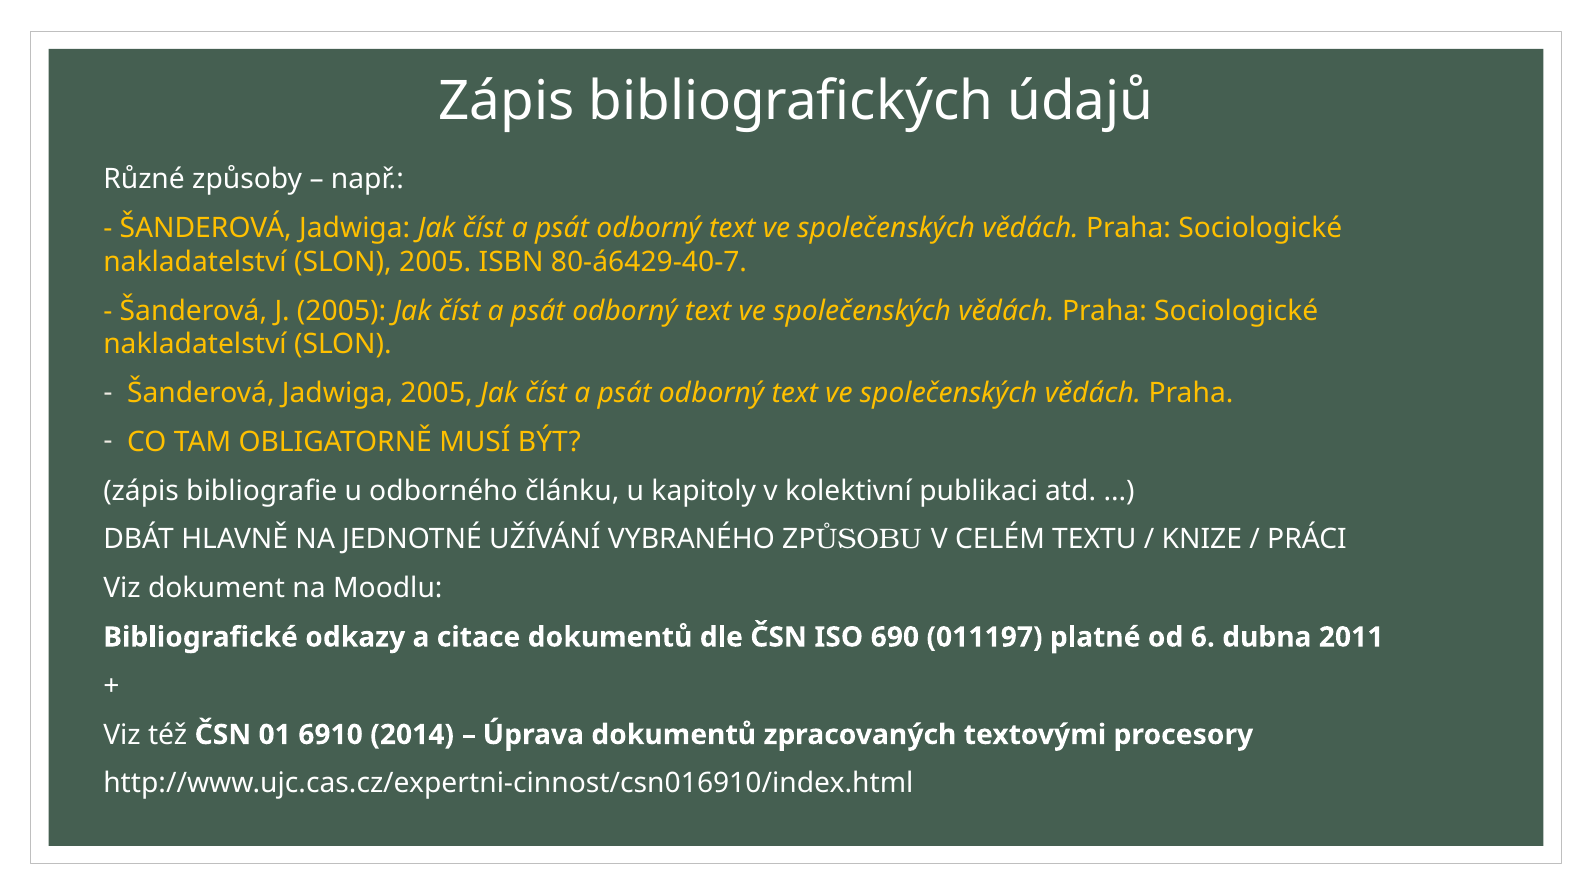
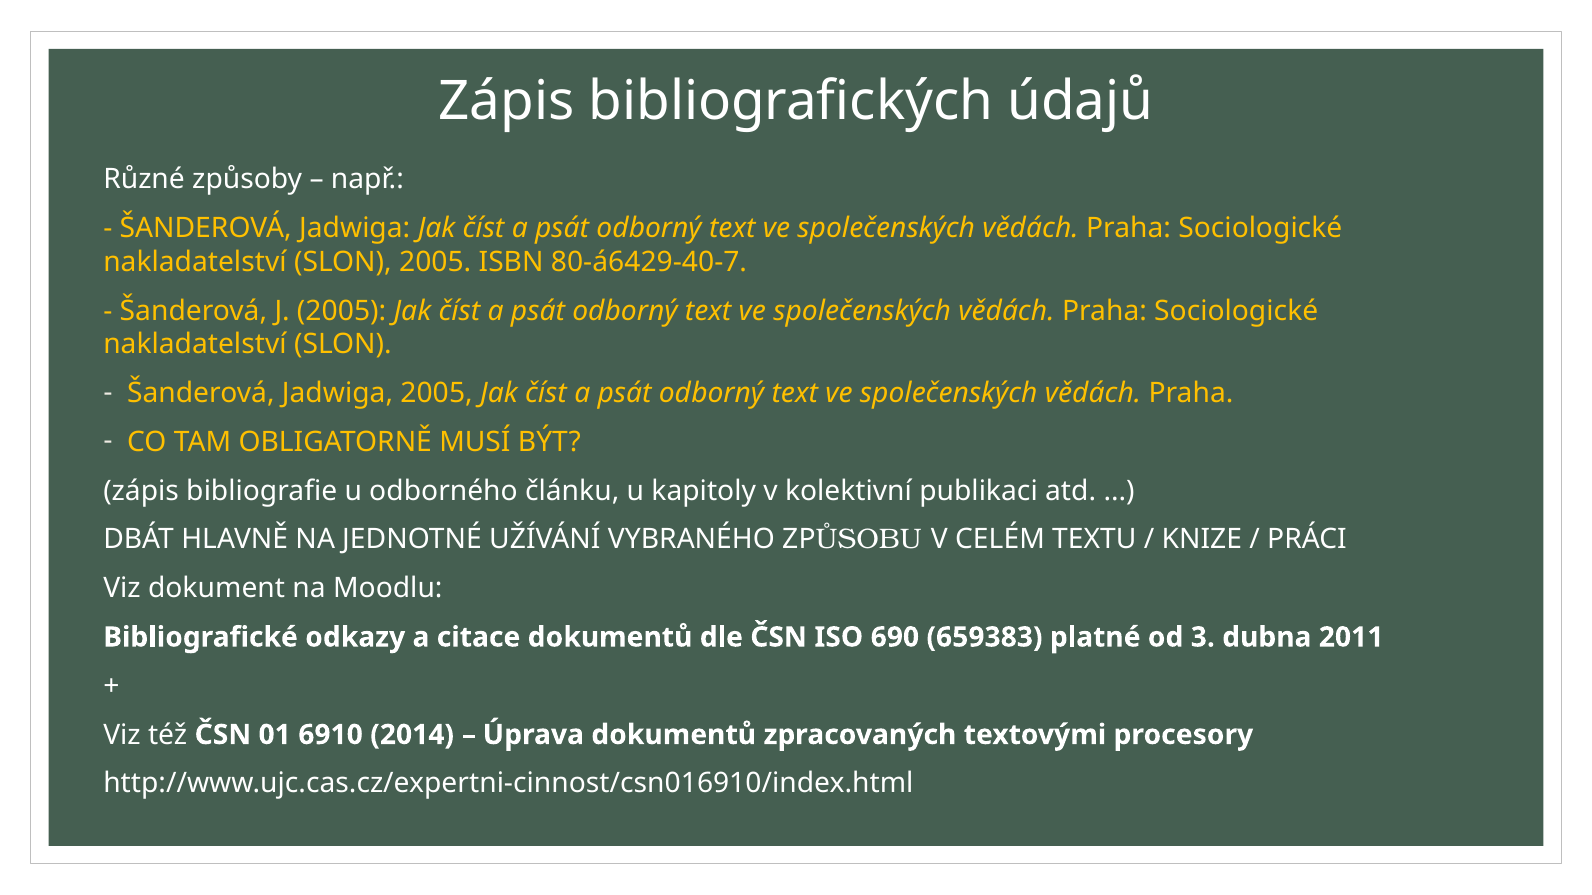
011197: 011197 -> 659383
6: 6 -> 3
